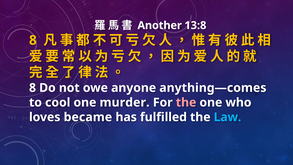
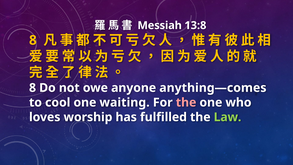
Another: Another -> Messiah
murder: murder -> waiting
became: became -> worship
Law colour: light blue -> light green
